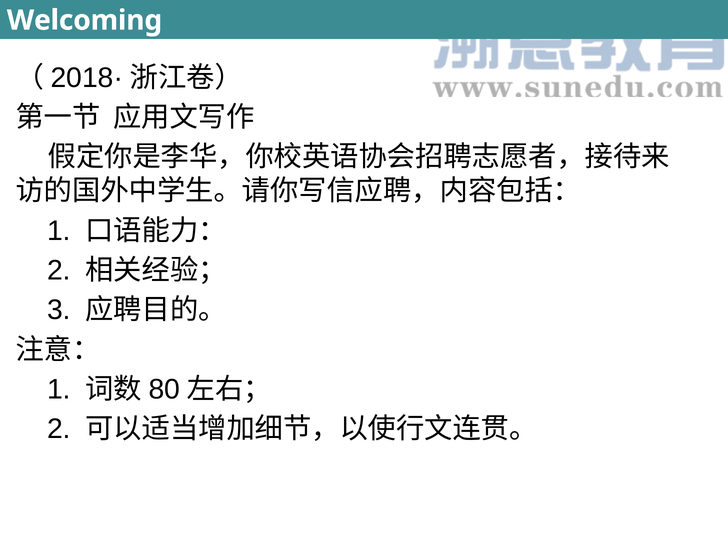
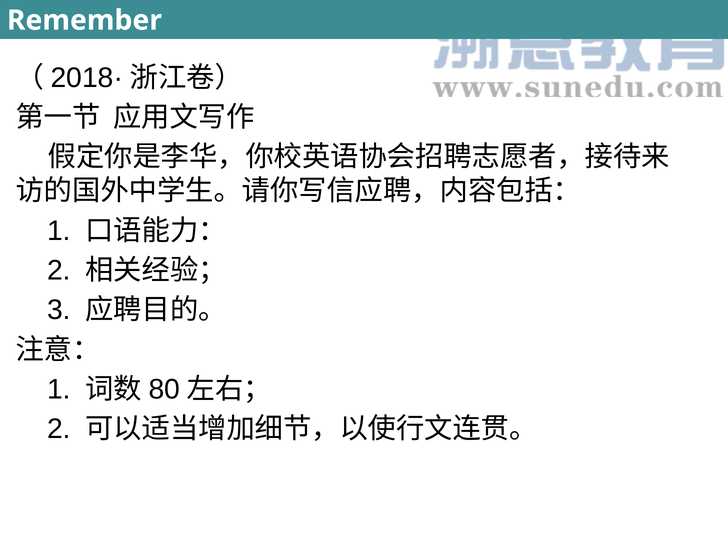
Welcoming: Welcoming -> Remember
